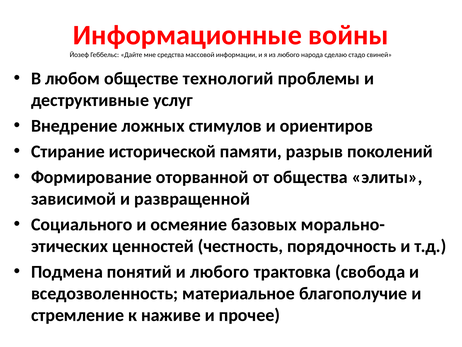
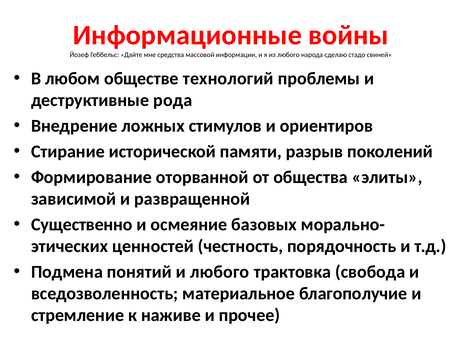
услуг: услуг -> рода
Социального: Социального -> Существенно
